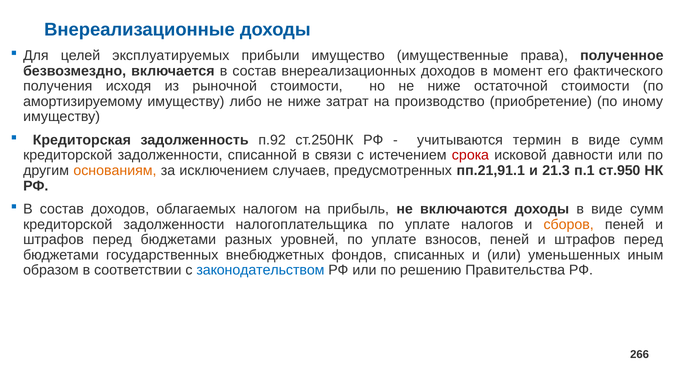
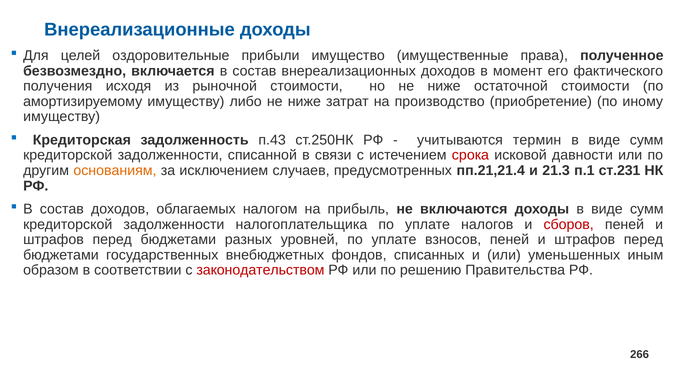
эксплуатируемых: эксплуатируемых -> оздоровительные
п.92: п.92 -> п.43
пп.21,91.1: пп.21,91.1 -> пп.21,21.4
ст.950: ст.950 -> ст.231
сборов colour: orange -> red
законодательством colour: blue -> red
